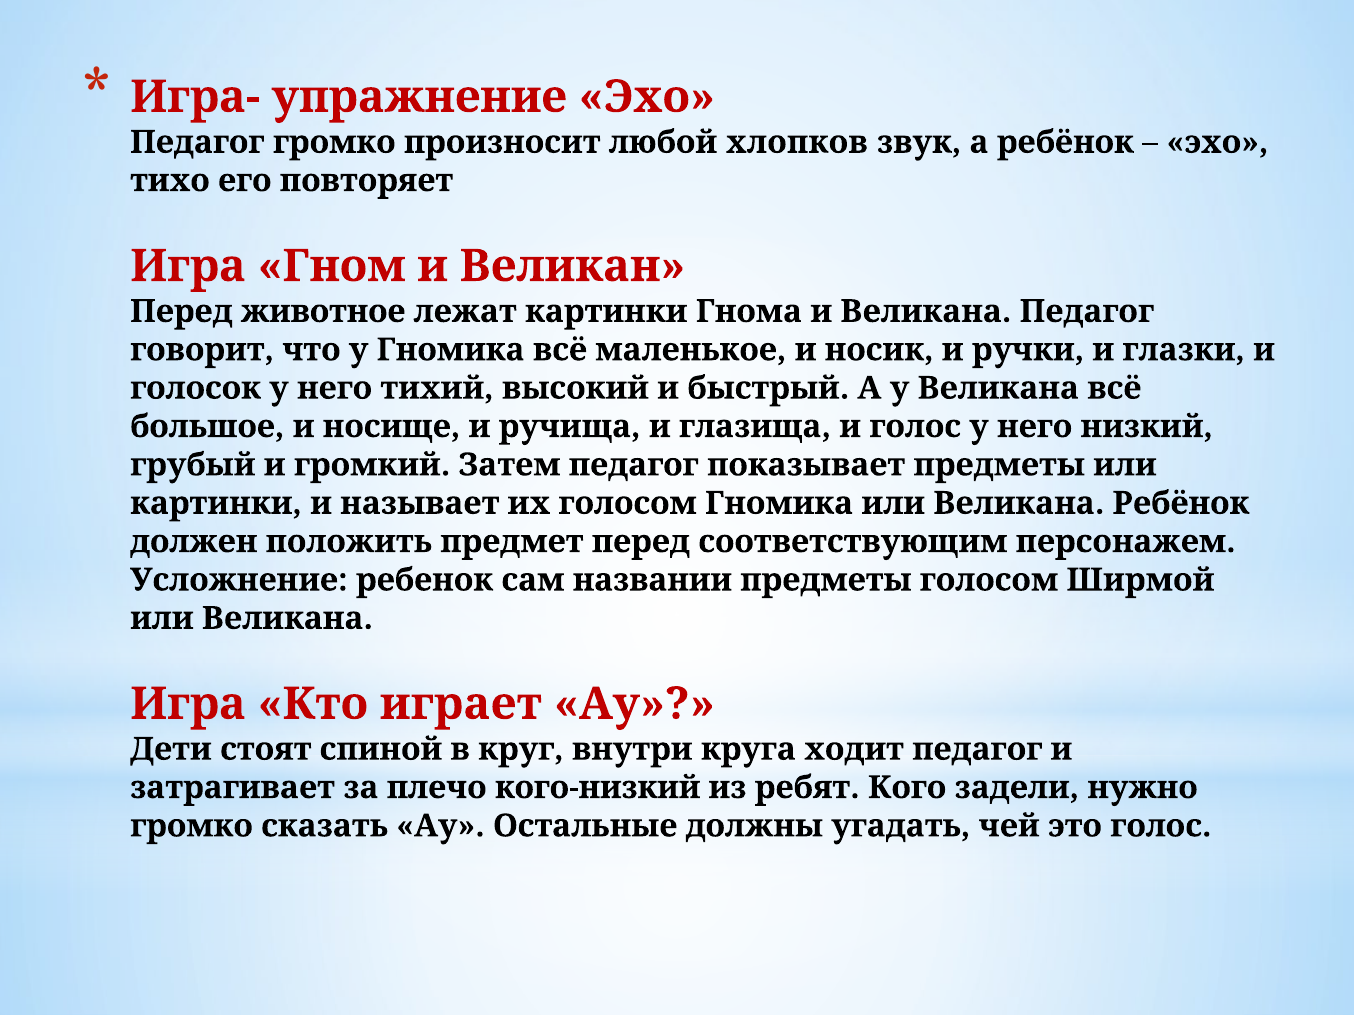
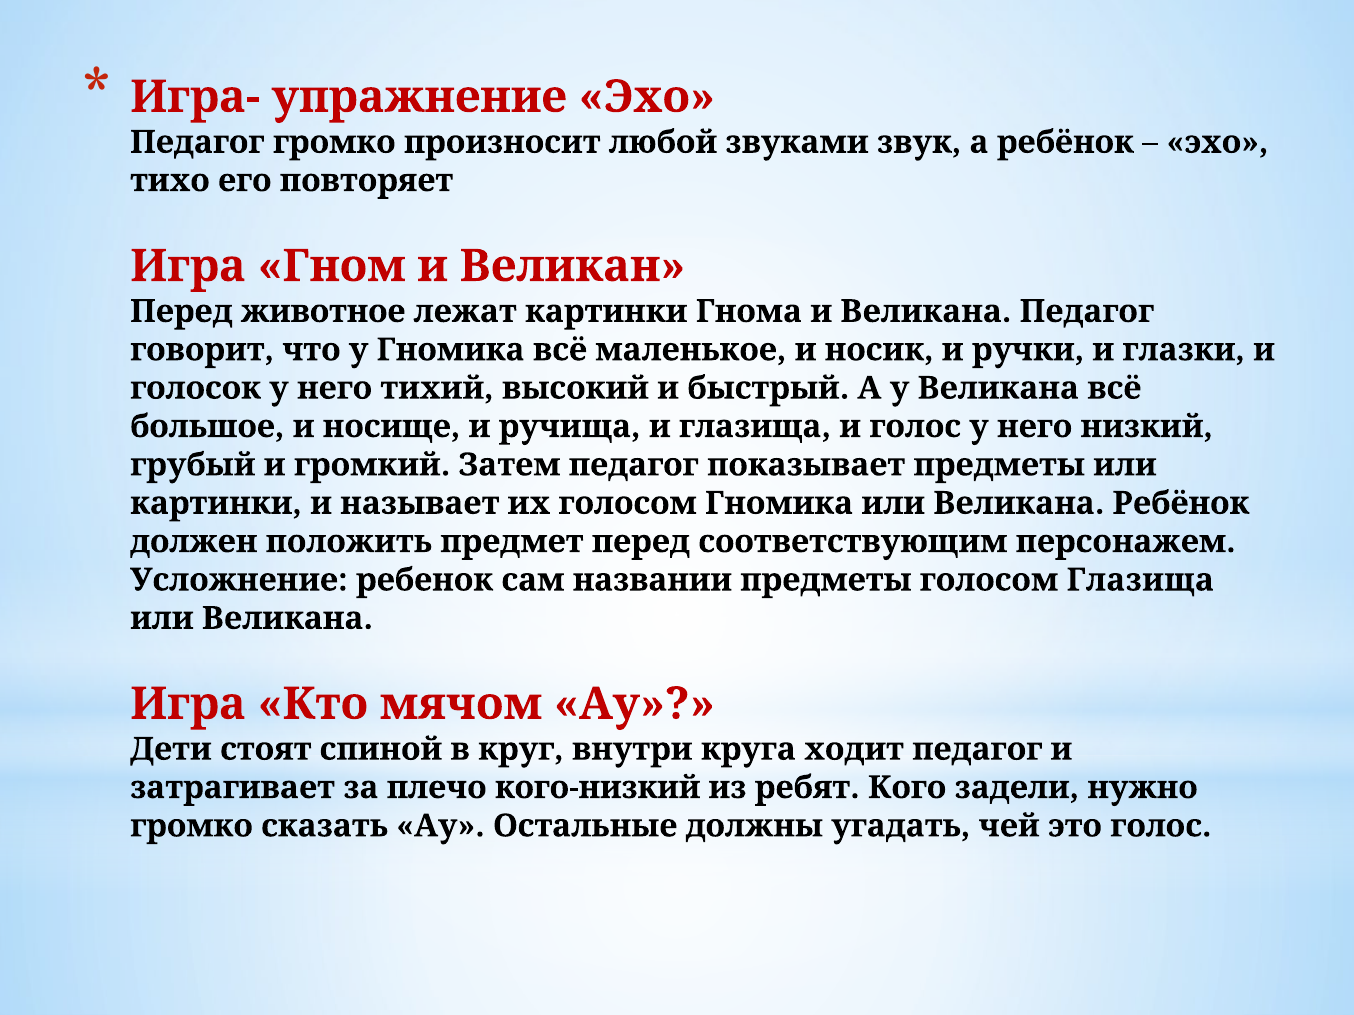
хлопков: хлопков -> звуками
голосом Ширмой: Ширмой -> Глазища
играет: играет -> мячом
